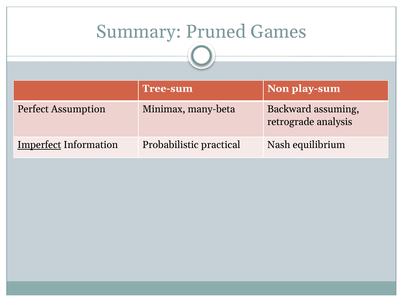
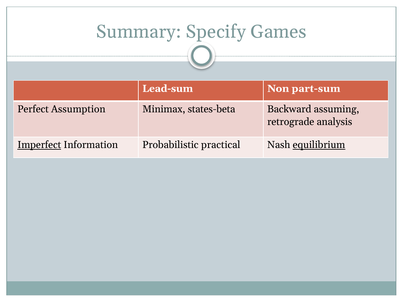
Pruned: Pruned -> Specify
Tree-sum: Tree-sum -> Lead-sum
play-sum: play-sum -> part-sum
many-beta: many-beta -> states-beta
equilibrium underline: none -> present
